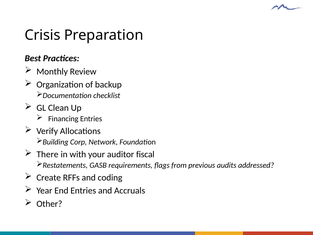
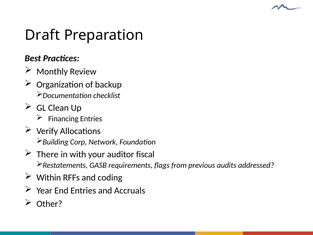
Crisis: Crisis -> Draft
Create: Create -> Within
